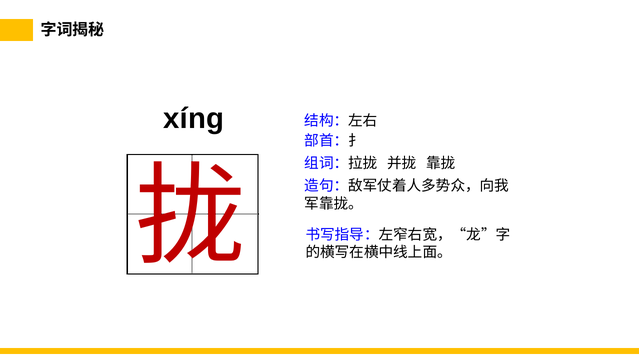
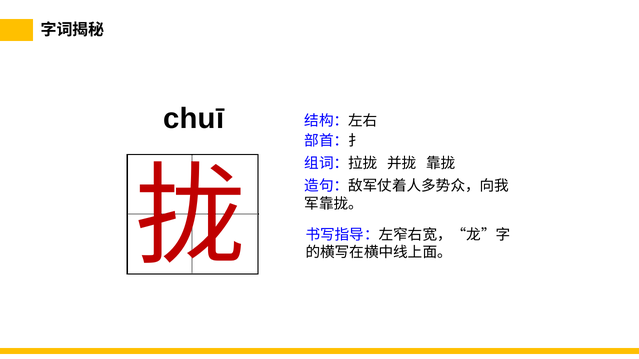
xíng: xíng -> chuī
